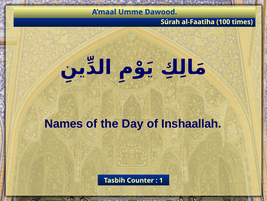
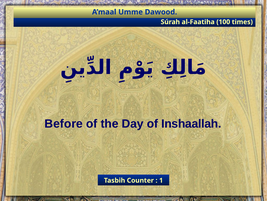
Names: Names -> Before
